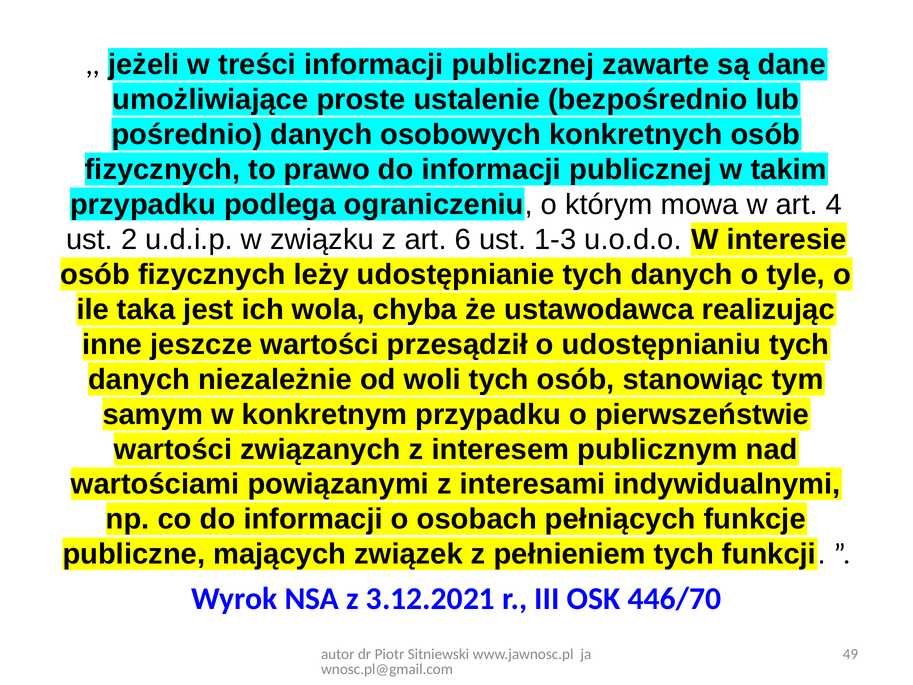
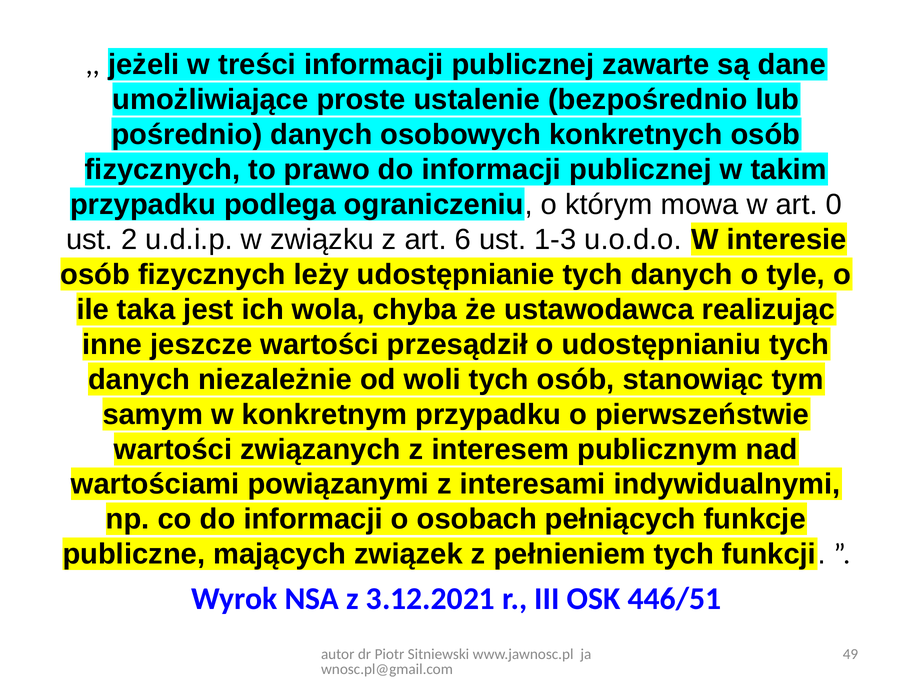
4: 4 -> 0
446/70: 446/70 -> 446/51
